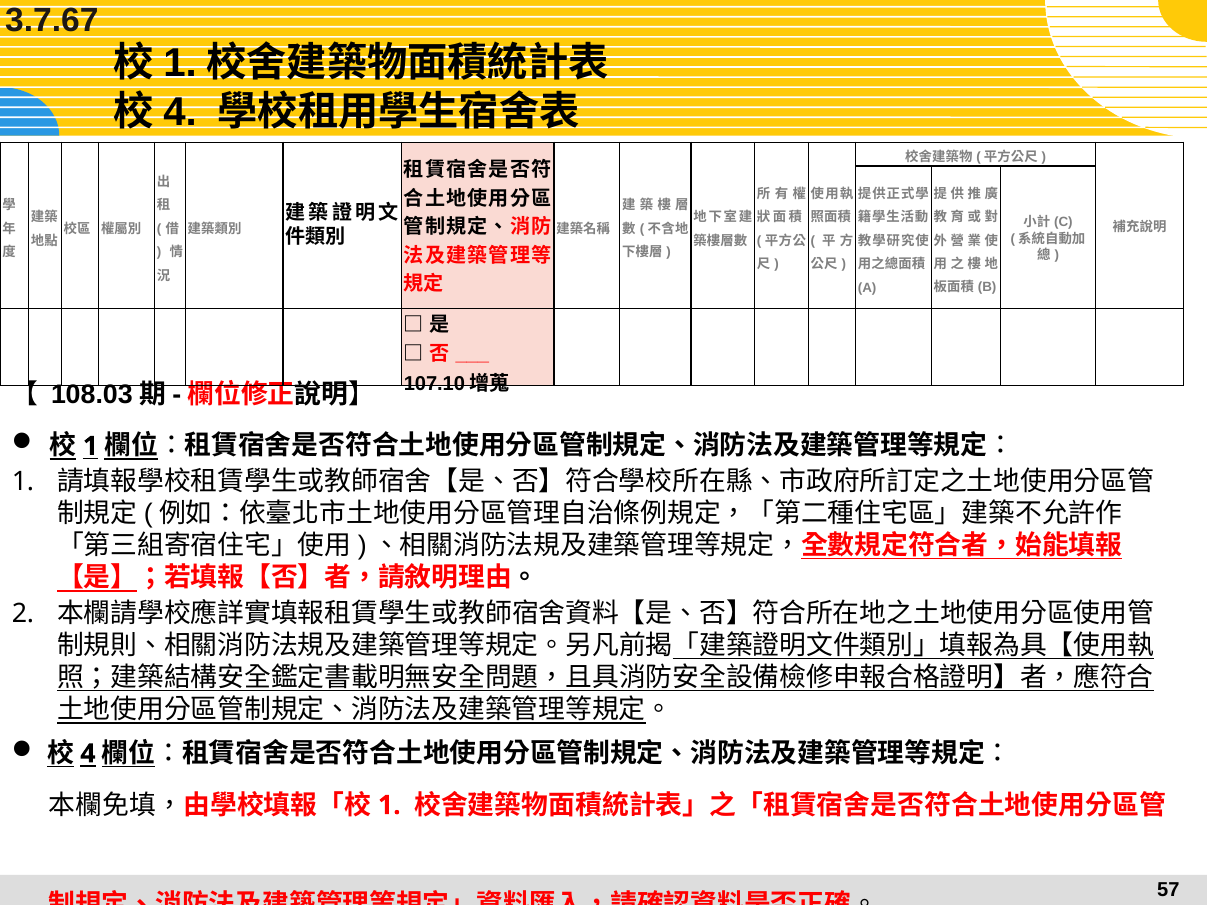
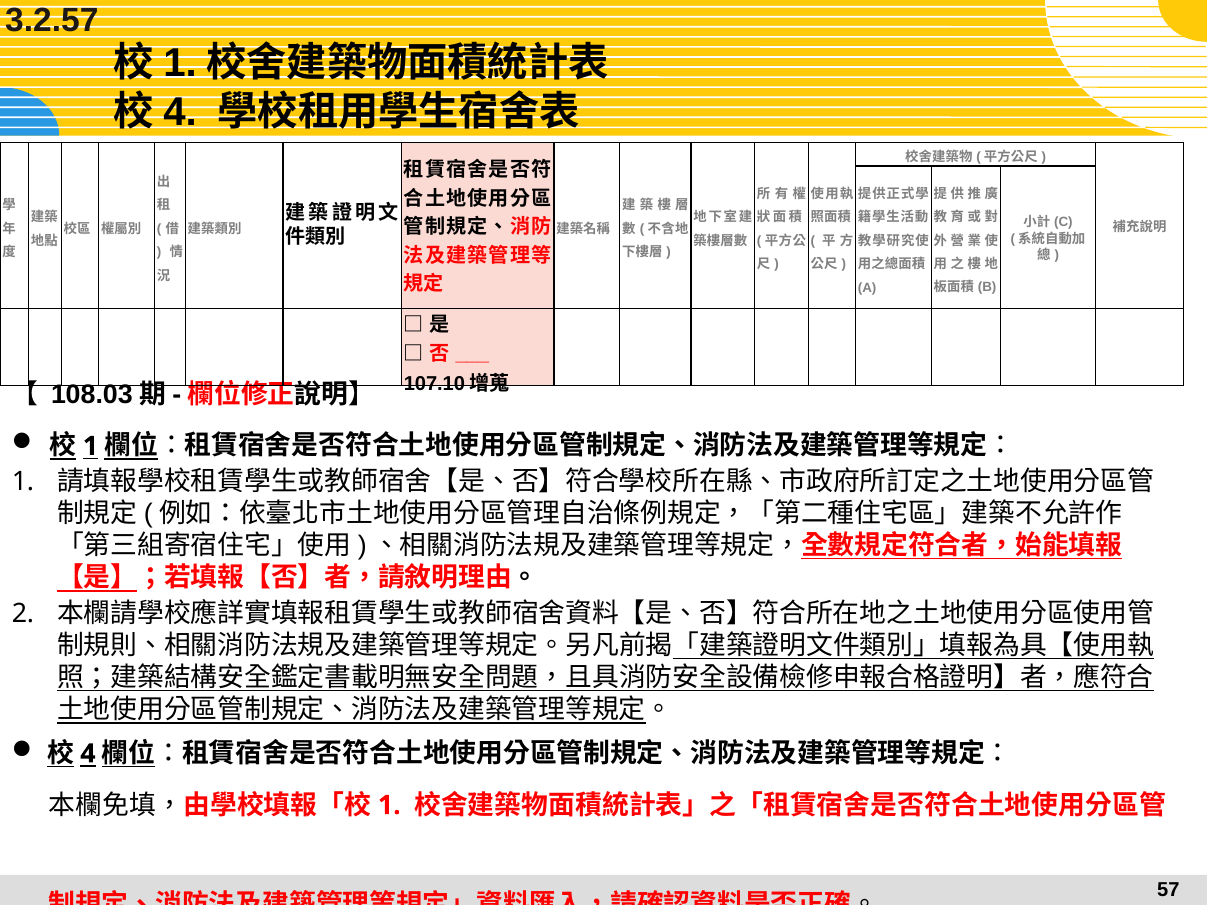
3.7.67: 3.7.67 -> 3.2.57
